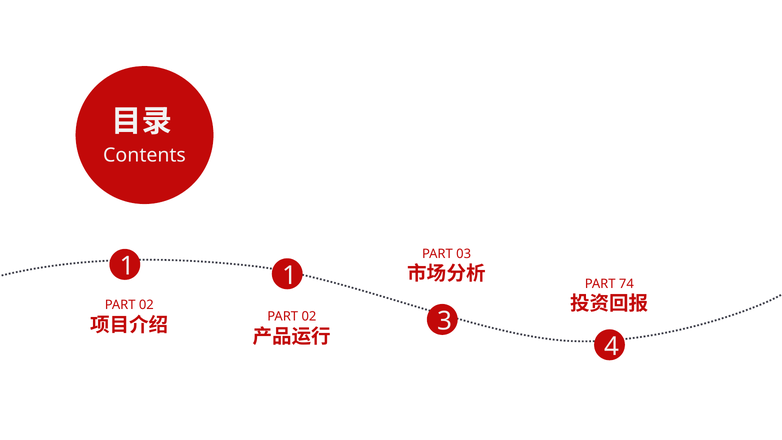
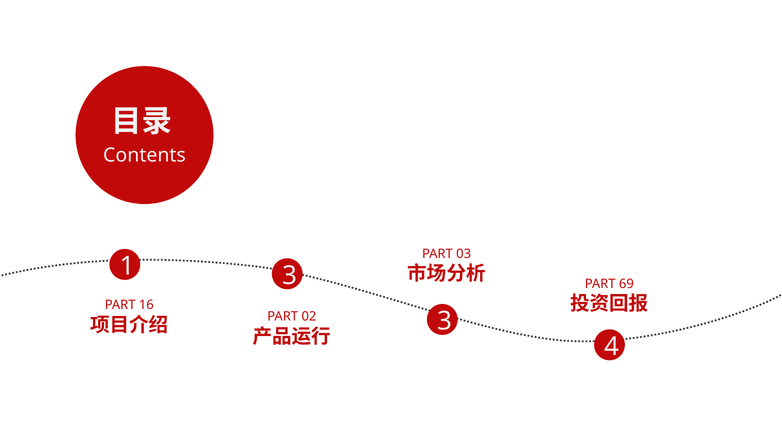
1 1: 1 -> 3
74: 74 -> 69
02 at (146, 305): 02 -> 16
